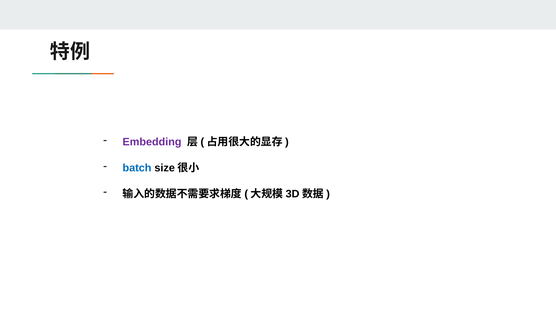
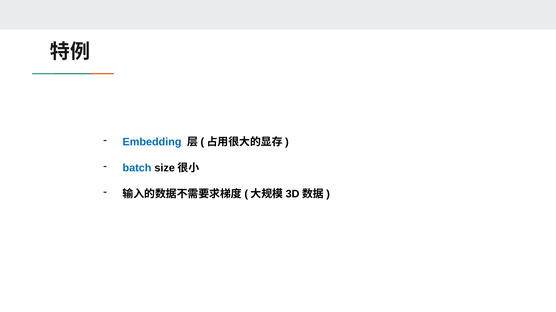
Embedding colour: purple -> blue
